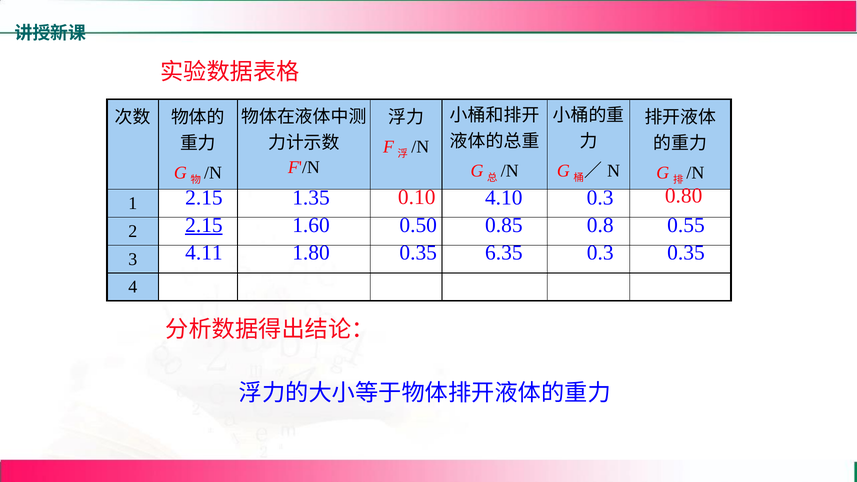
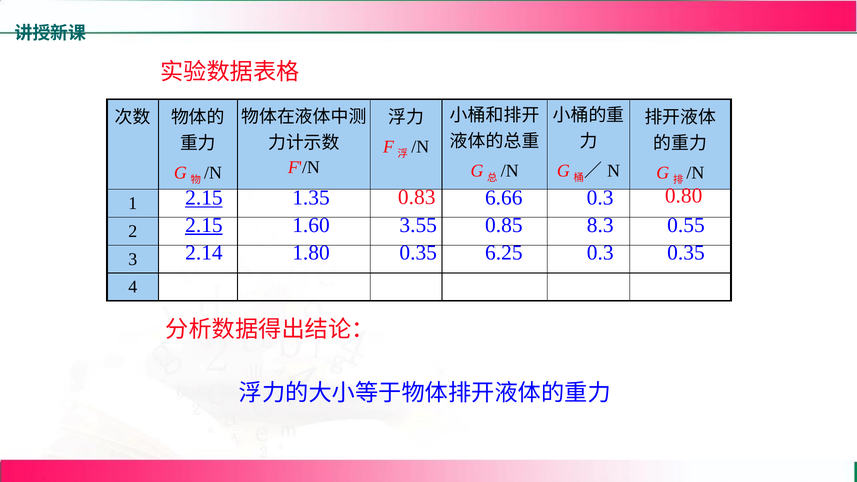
0.10: 0.10 -> 0.83
2.15 at (204, 198) underline: none -> present
4.10: 4.10 -> 6.66
0.50: 0.50 -> 3.55
0.8: 0.8 -> 8.3
4.11: 4.11 -> 2.14
6.35: 6.35 -> 6.25
